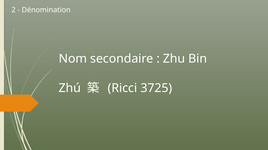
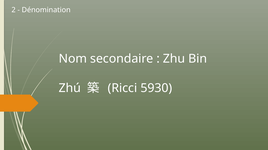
3725: 3725 -> 5930
